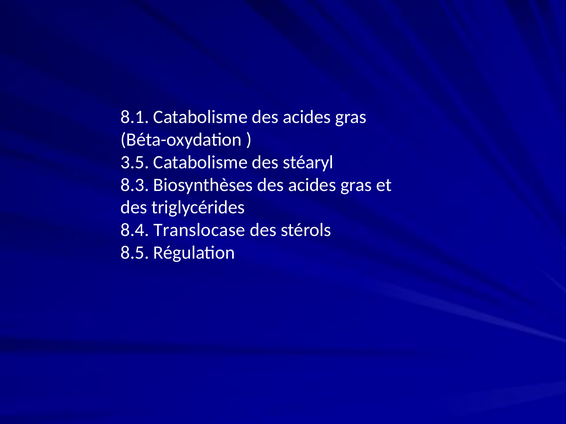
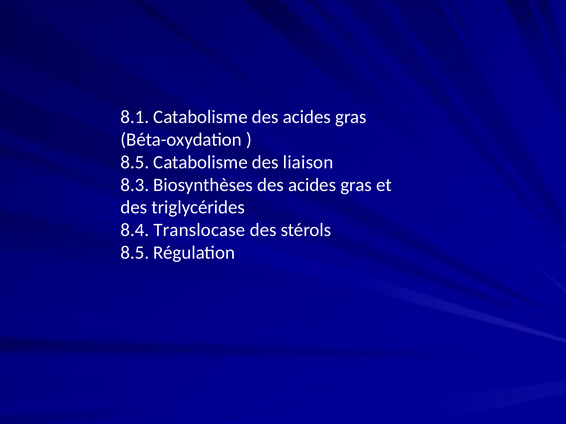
3.5 at (135, 162): 3.5 -> 8.5
stéaryl: stéaryl -> liaison
